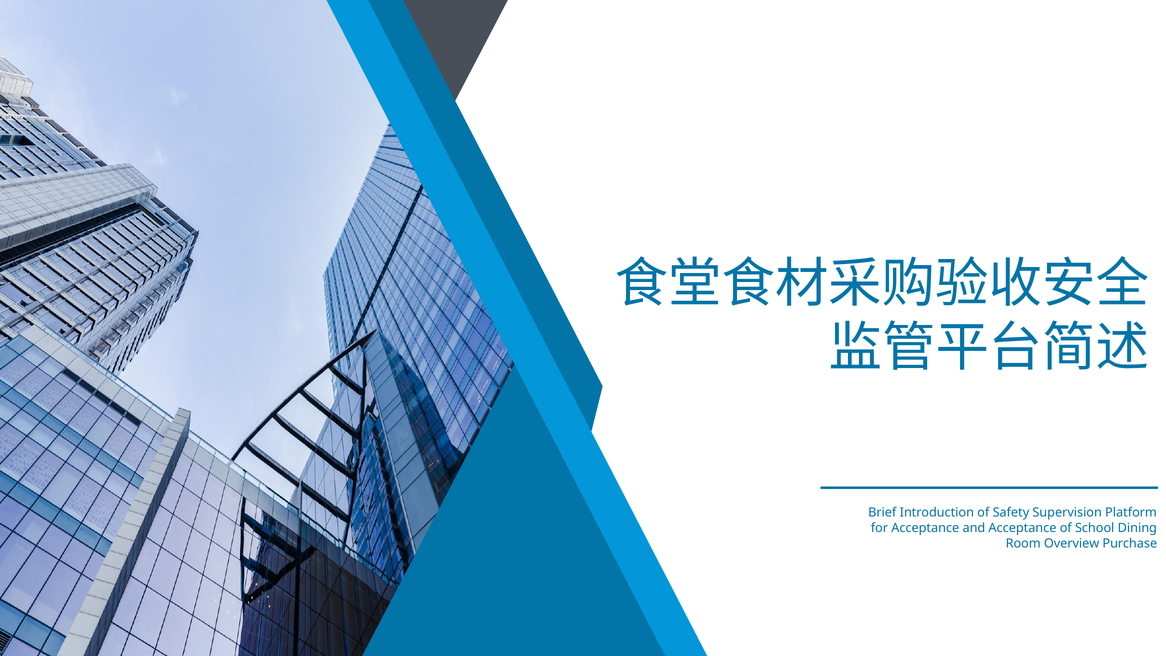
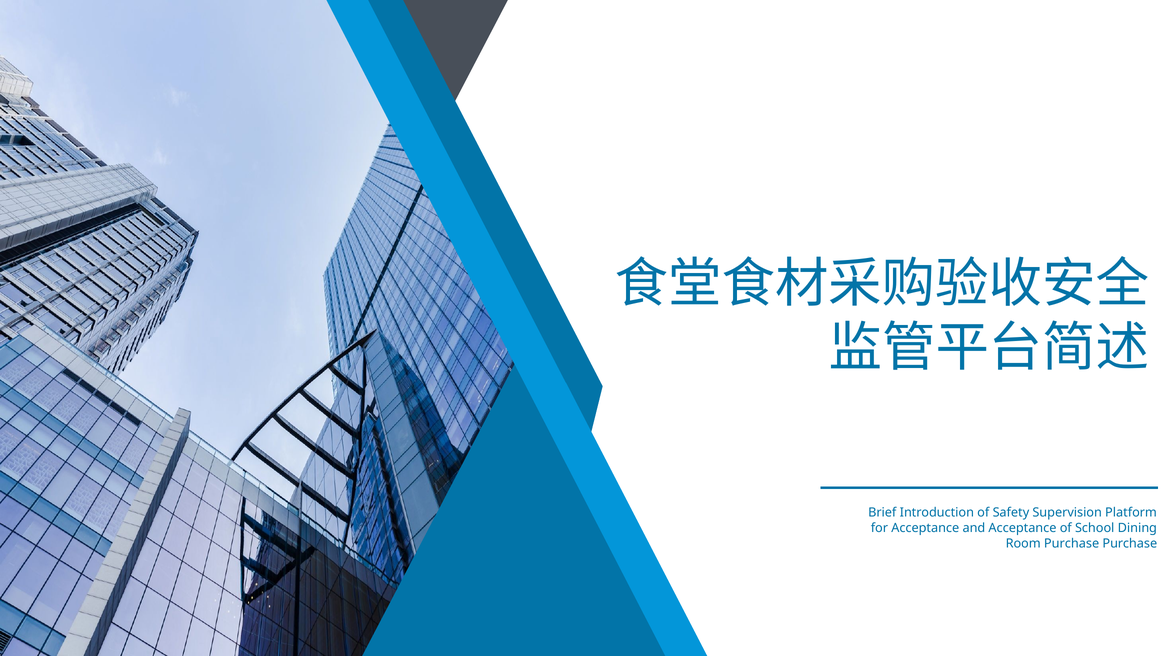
Room Overview: Overview -> Purchase
